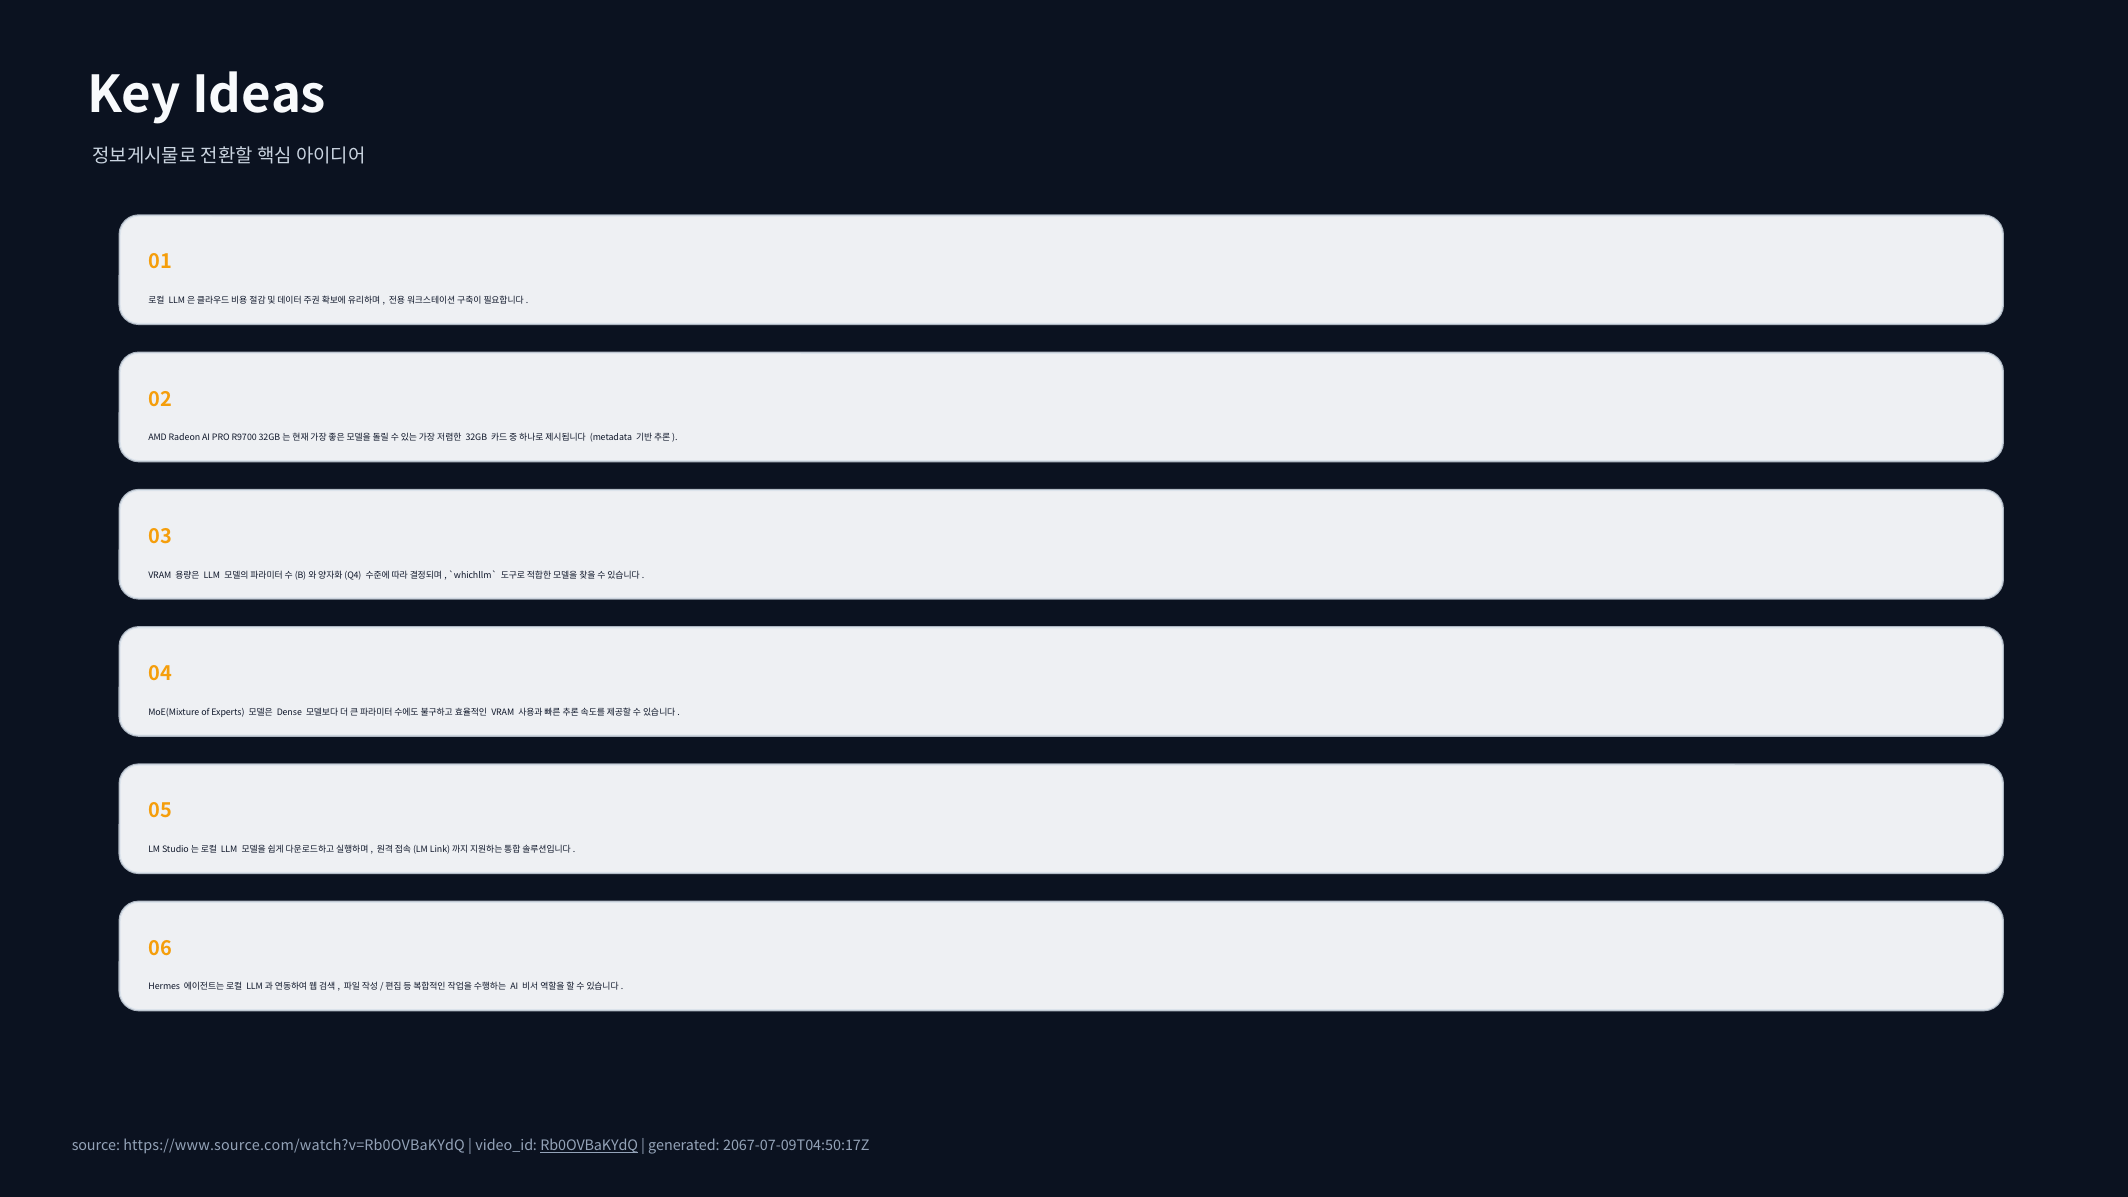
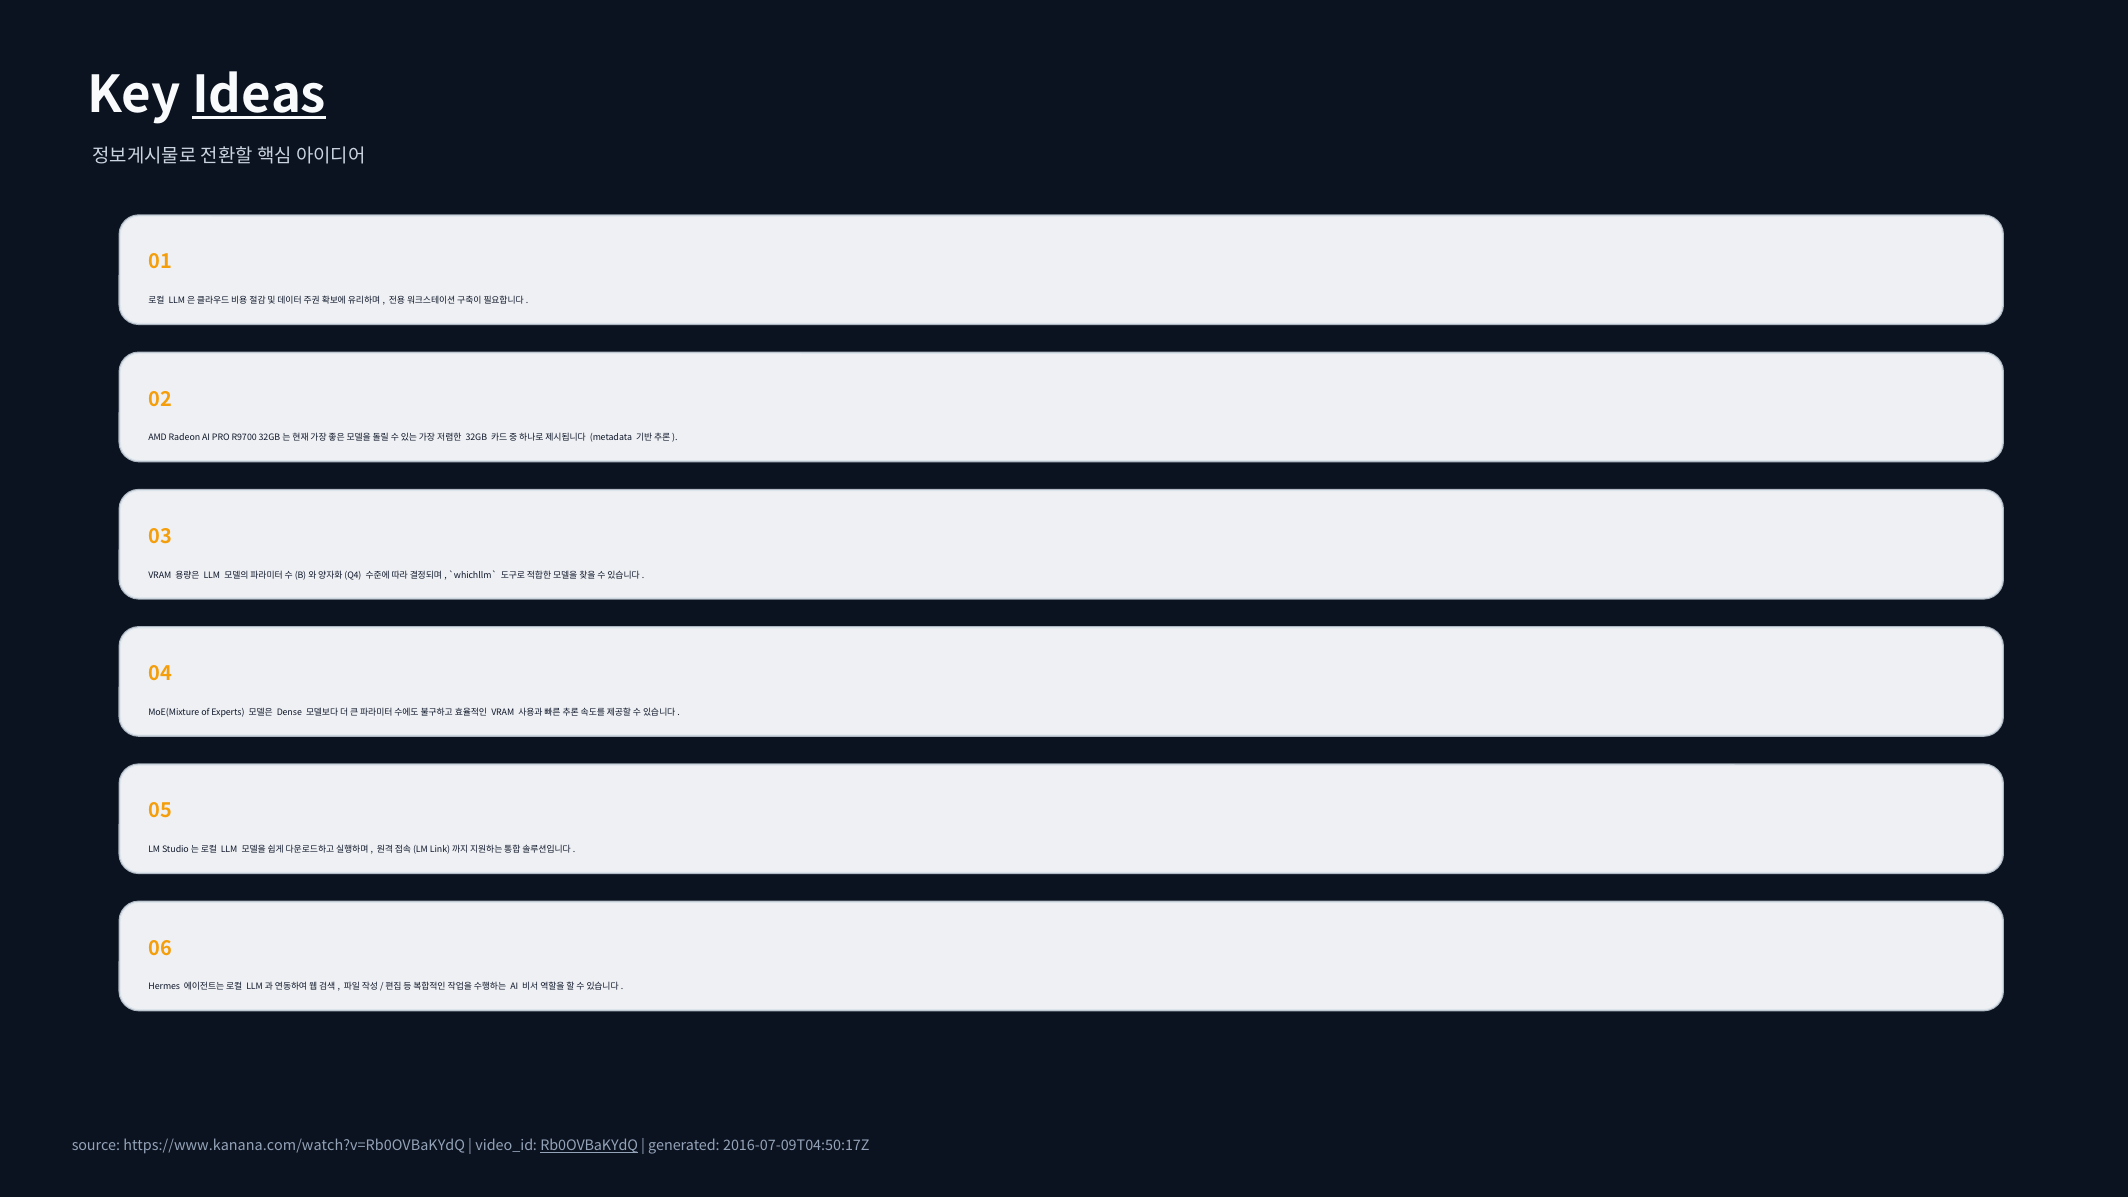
Ideas underline: none -> present
https://www.source.com/watch?v=Rb0OVBaKYdQ: https://www.source.com/watch?v=Rb0OVBaKYdQ -> https://www.kanana.com/watch?v=Rb0OVBaKYdQ
2067-07-09T04:50:17Z: 2067-07-09T04:50:17Z -> 2016-07-09T04:50:17Z
